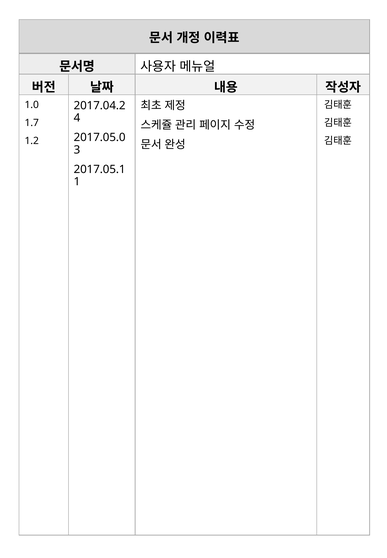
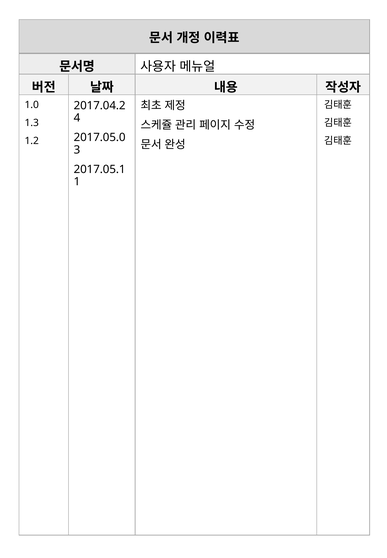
1.7: 1.7 -> 1.3
